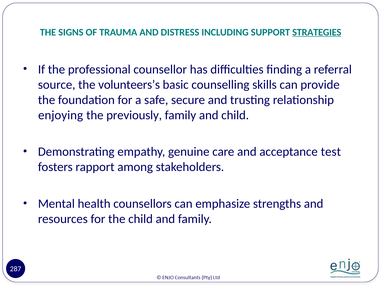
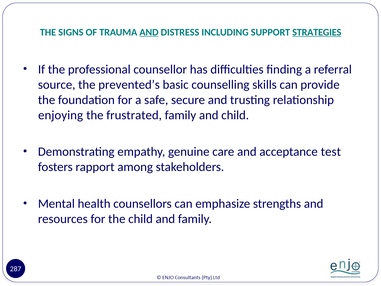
AND at (149, 32) underline: none -> present
volunteers’s: volunteers’s -> prevented’s
previously: previously -> frustrated
